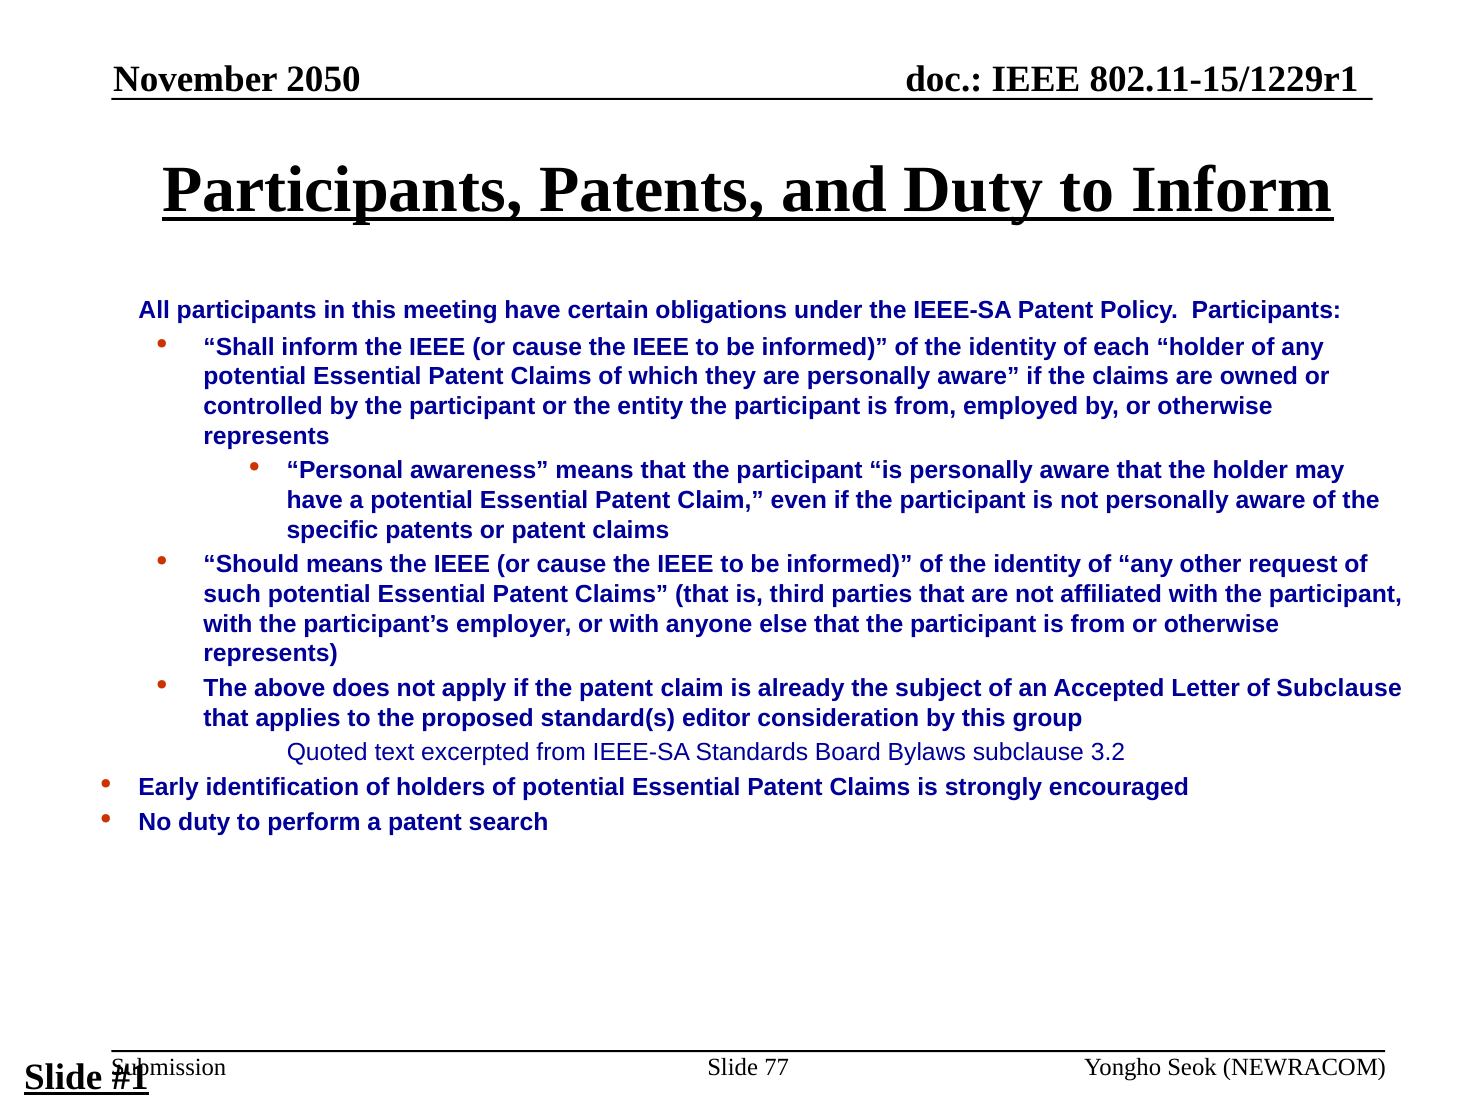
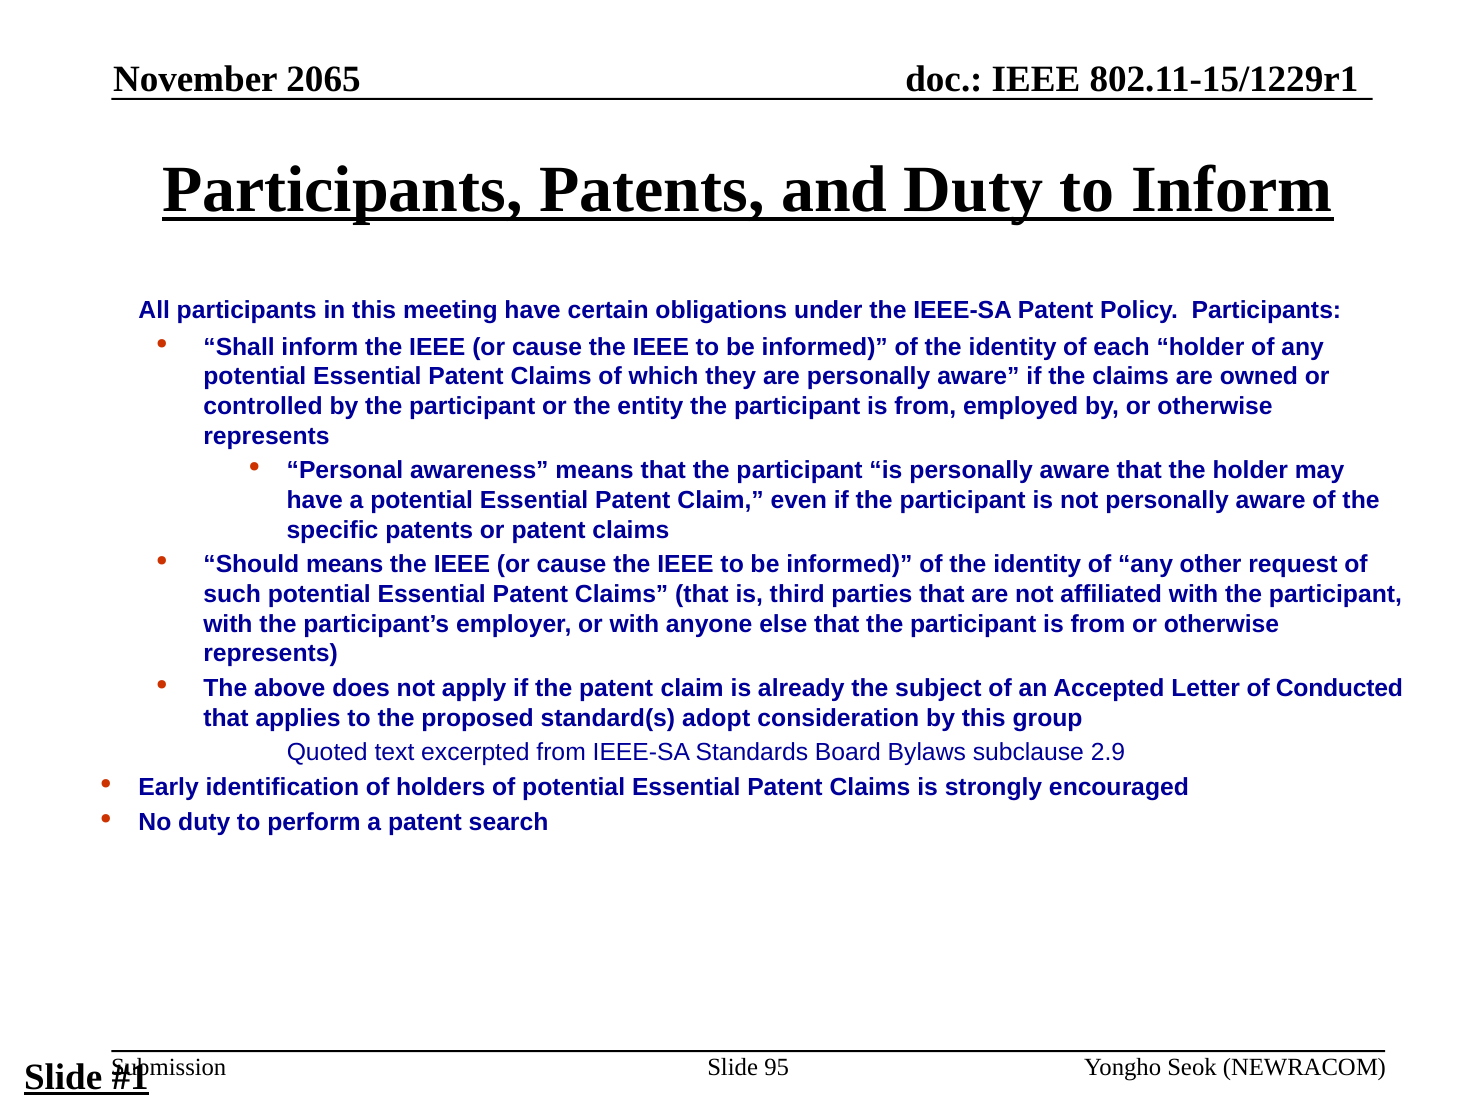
2050: 2050 -> 2065
of Subclause: Subclause -> Conducted
editor: editor -> adopt
3.2: 3.2 -> 2.9
77: 77 -> 95
